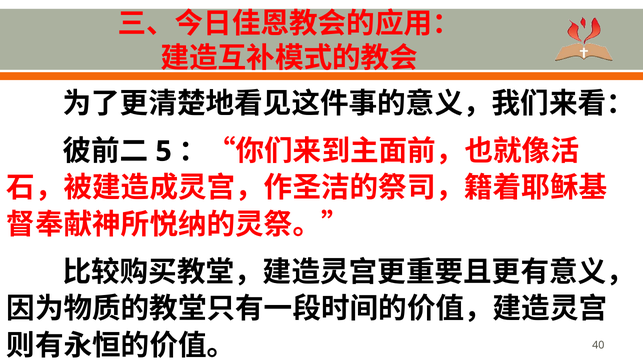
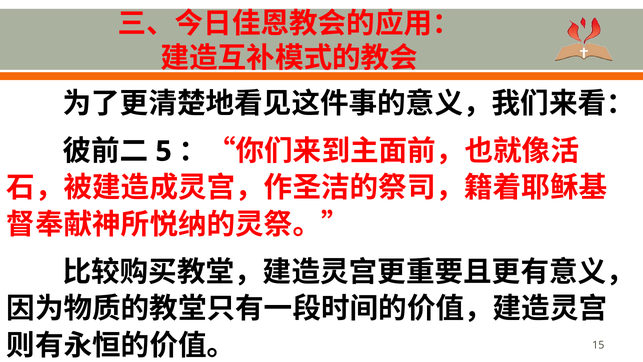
40: 40 -> 15
